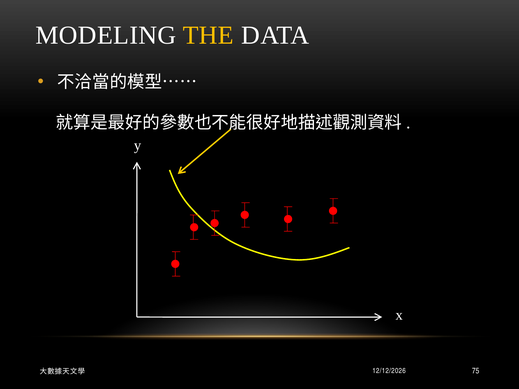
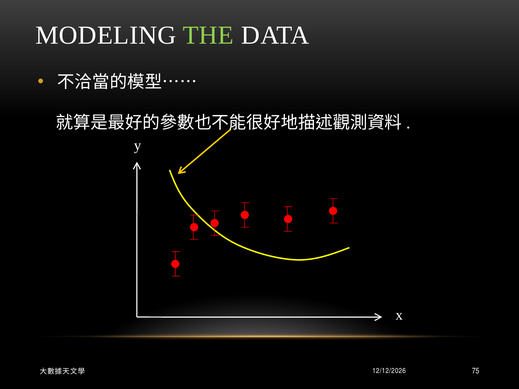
THE colour: yellow -> light green
